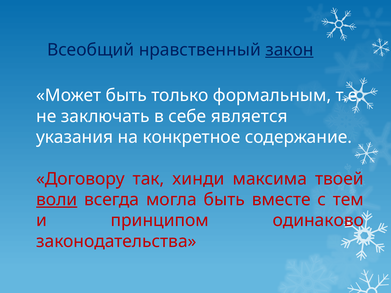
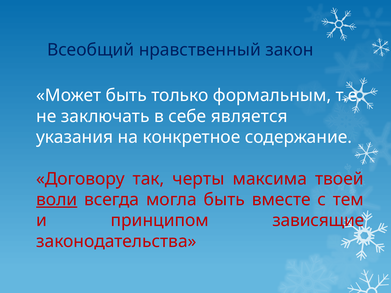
закон underline: present -> none
хинди: хинди -> черты
одинаково: одинаково -> зависящие
